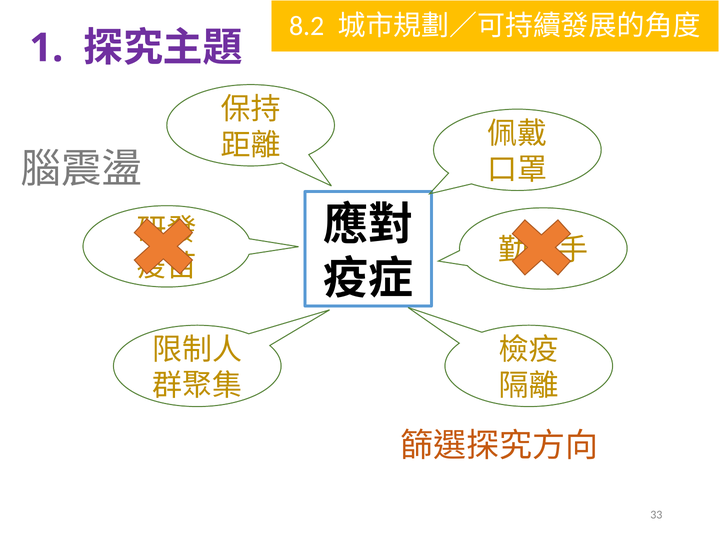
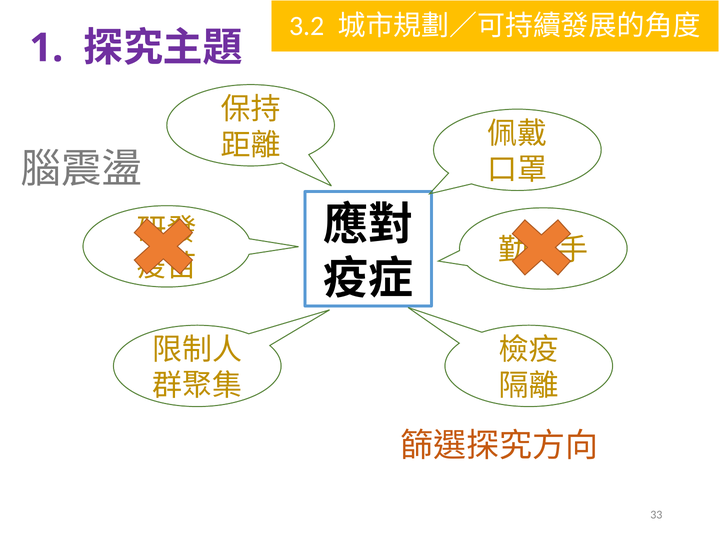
8.2: 8.2 -> 3.2
